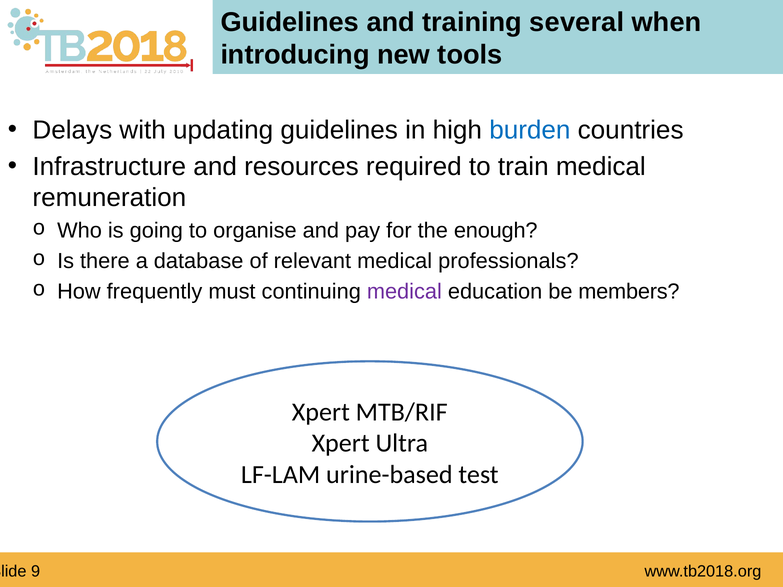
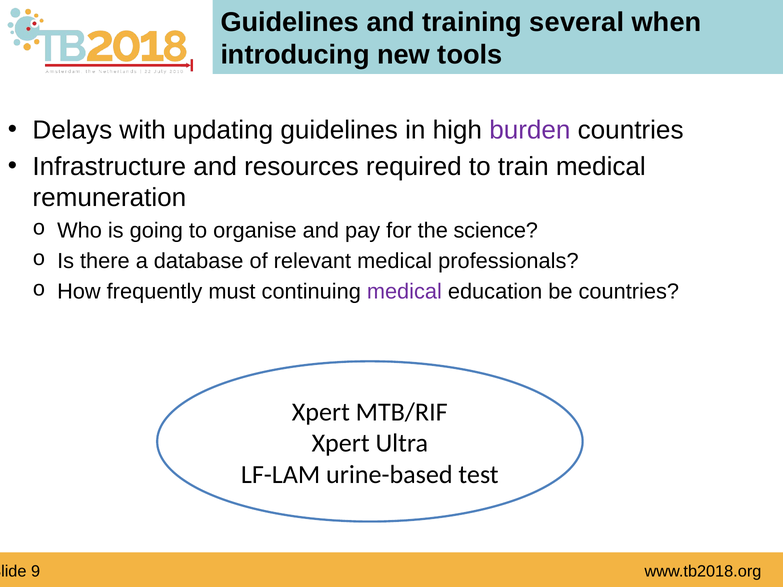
burden colour: blue -> purple
enough: enough -> science
be members: members -> countries
